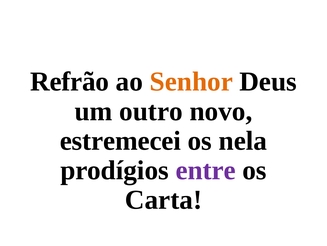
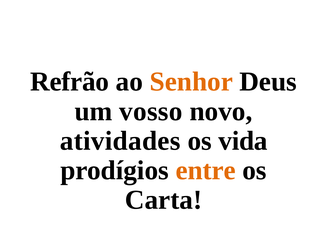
outro: outro -> vosso
estremecei: estremecei -> atividades
nela: nela -> vida
entre colour: purple -> orange
